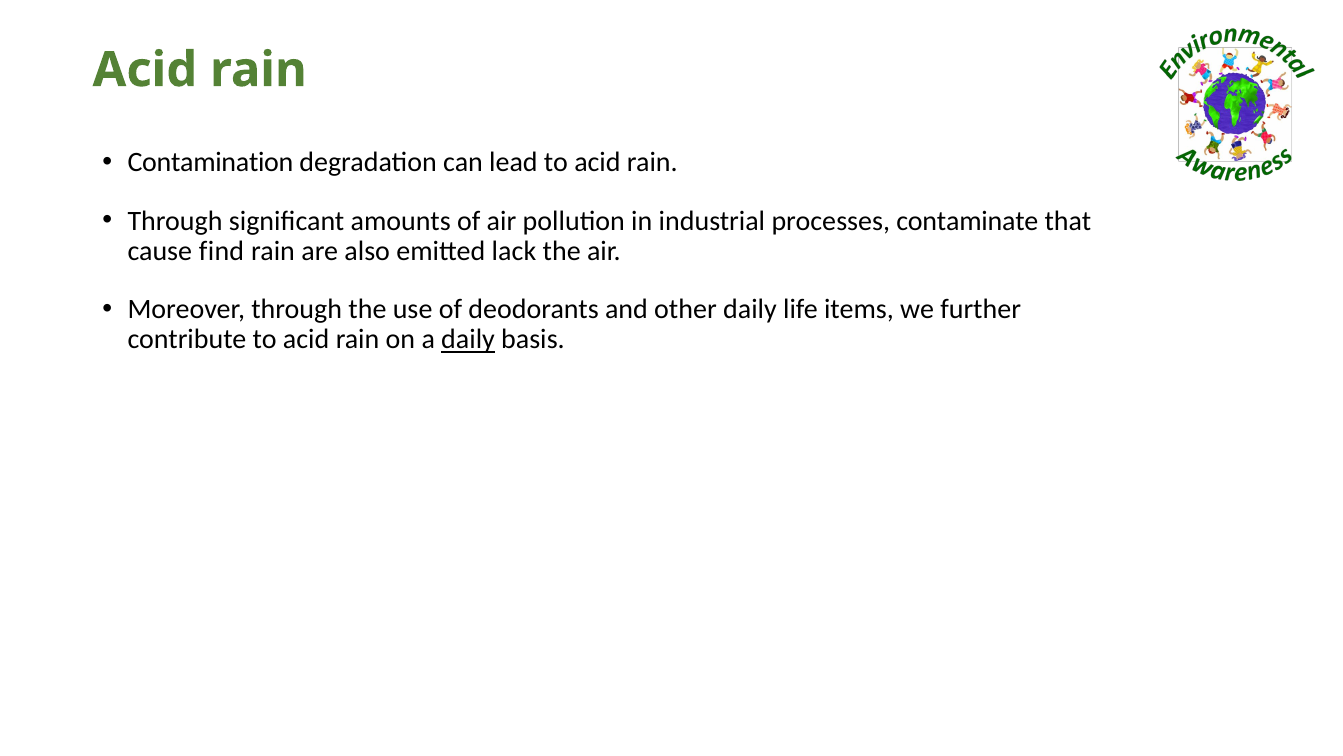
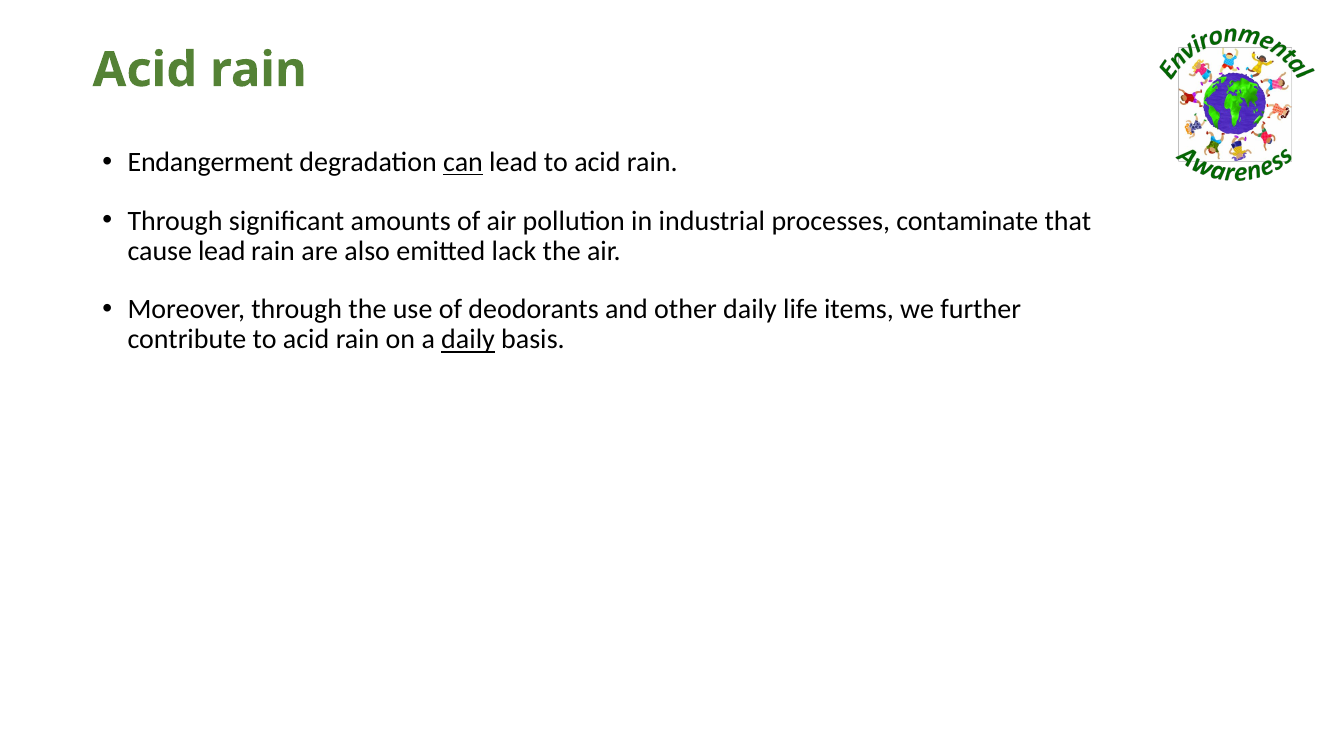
Contamination: Contamination -> Endangerment
can underline: none -> present
cause find: find -> lead
